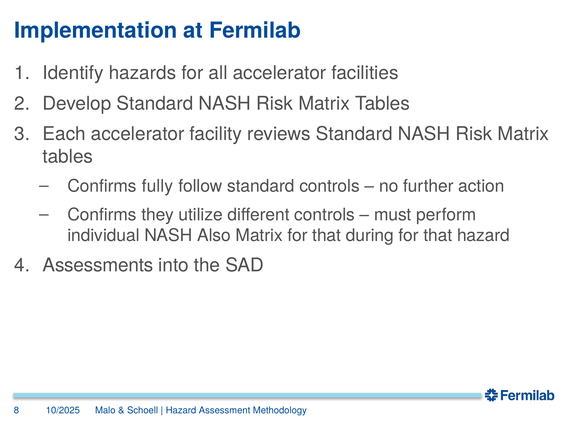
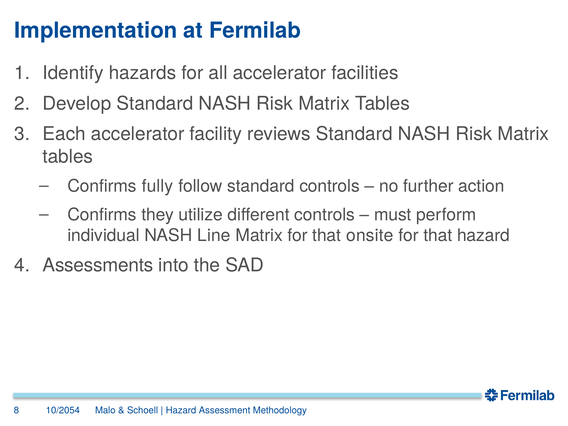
Also: Also -> Line
during: during -> onsite
10/2025: 10/2025 -> 10/2054
